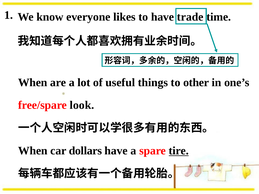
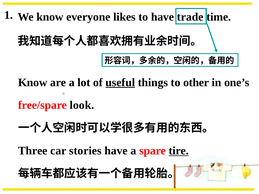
When at (33, 83): When -> Know
useful underline: none -> present
When at (33, 151): When -> Three
dollars: dollars -> stories
